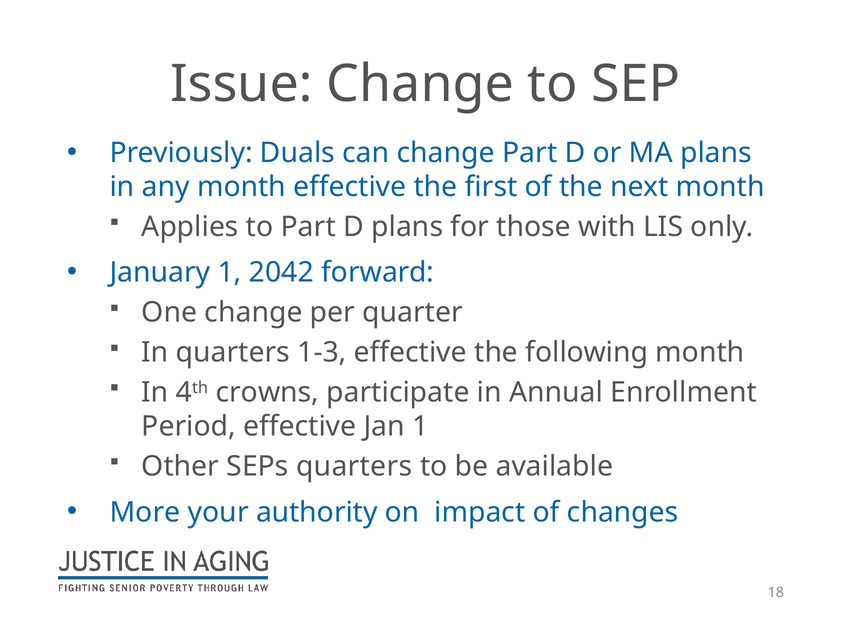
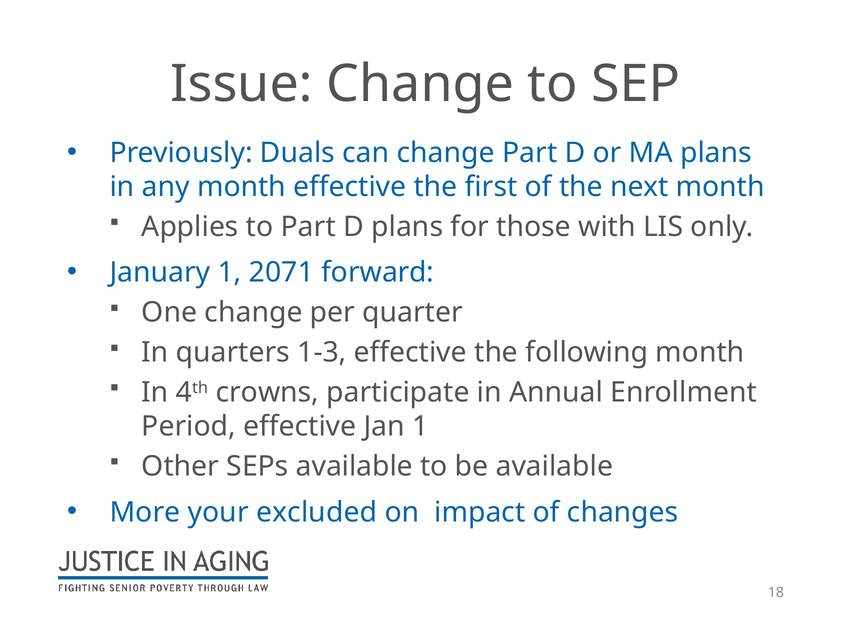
2042: 2042 -> 2071
SEPs quarters: quarters -> available
authority: authority -> excluded
